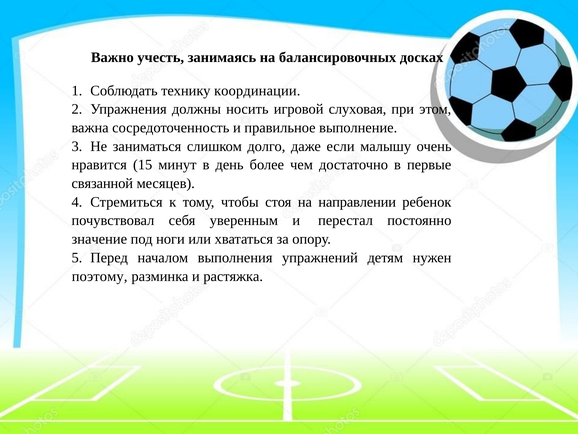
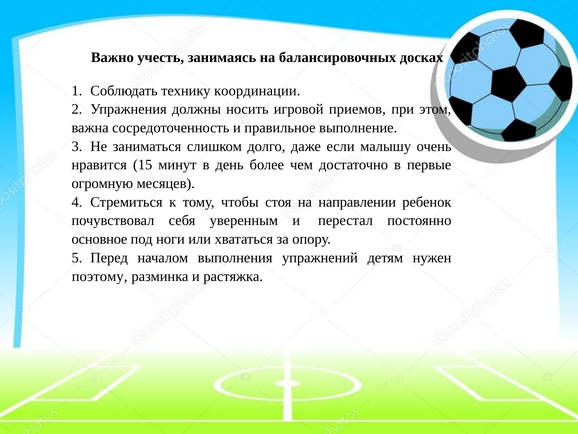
слуховая: слуховая -> приемов
связанной: связанной -> огромную
значение: значение -> основное
